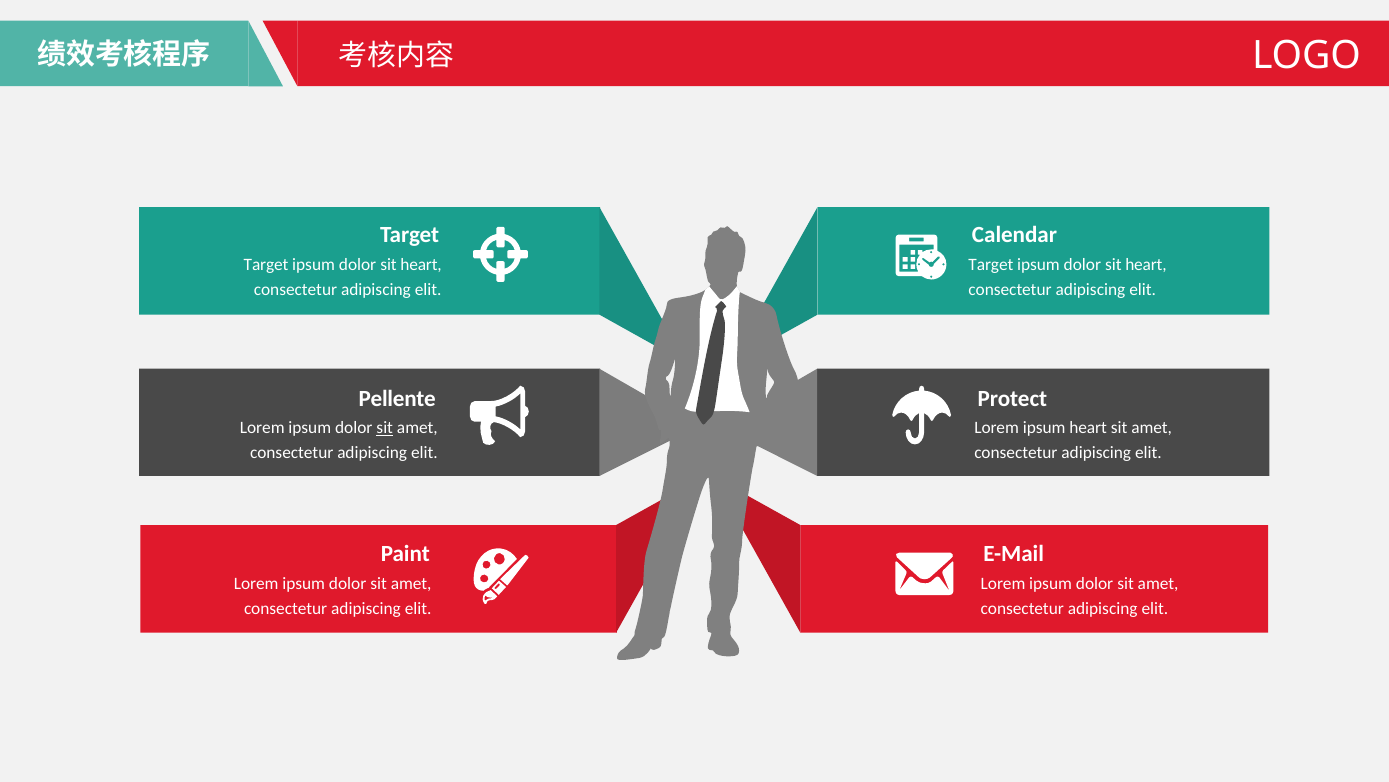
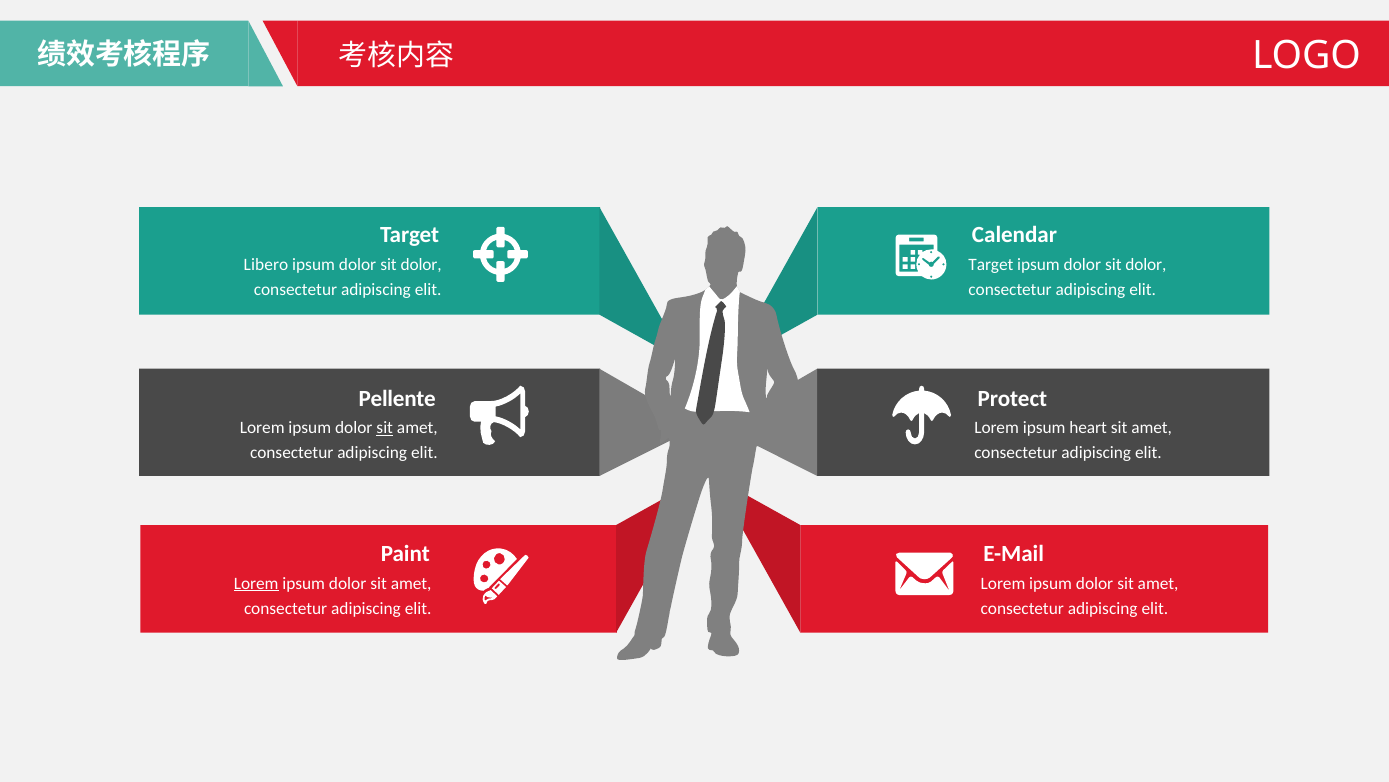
Target at (266, 264): Target -> Libero
heart at (421, 264): heart -> dolor
heart at (1146, 264): heart -> dolor
Lorem at (256, 583) underline: none -> present
